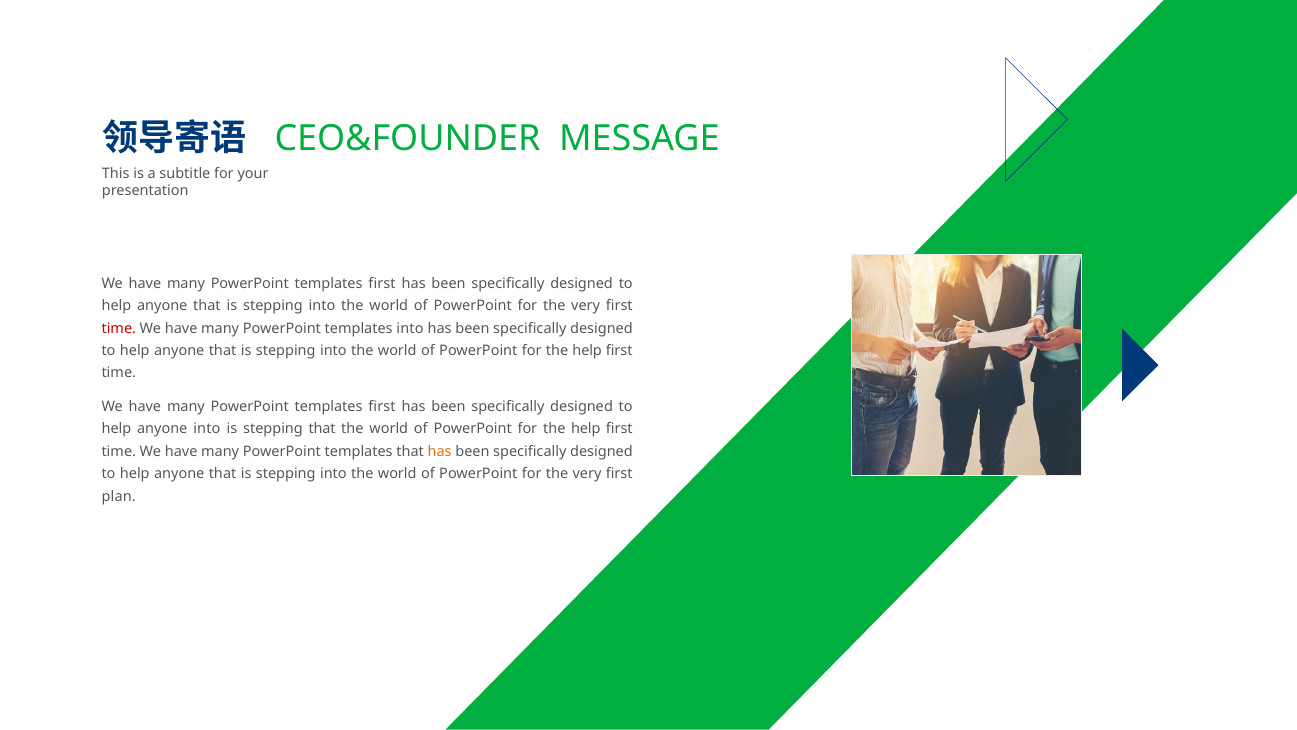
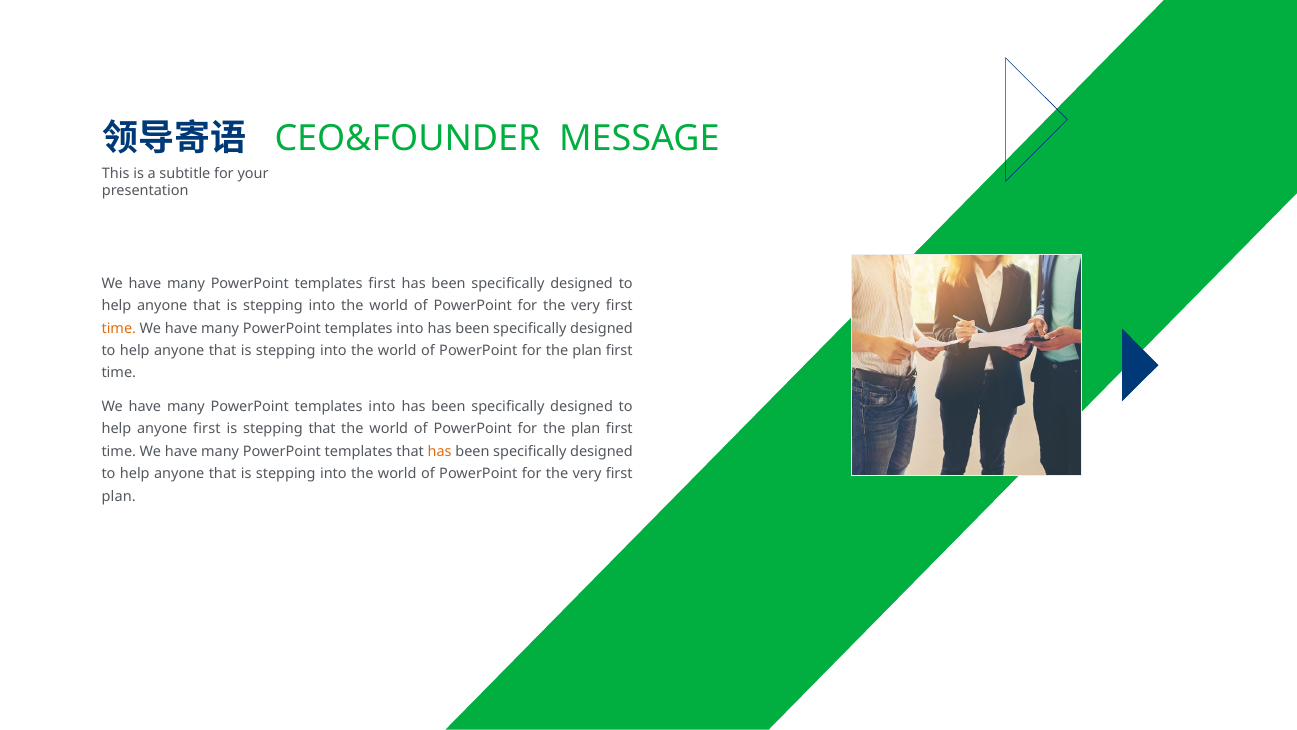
time at (119, 328) colour: red -> orange
help at (587, 350): help -> plan
first at (382, 406): first -> into
anyone into: into -> first
help at (586, 429): help -> plan
